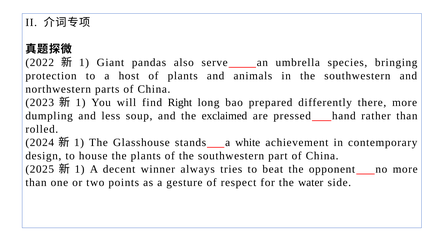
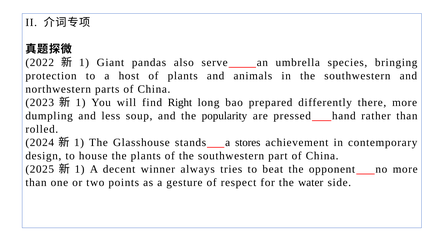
exclaimed: exclaimed -> popularity
white: white -> stores
